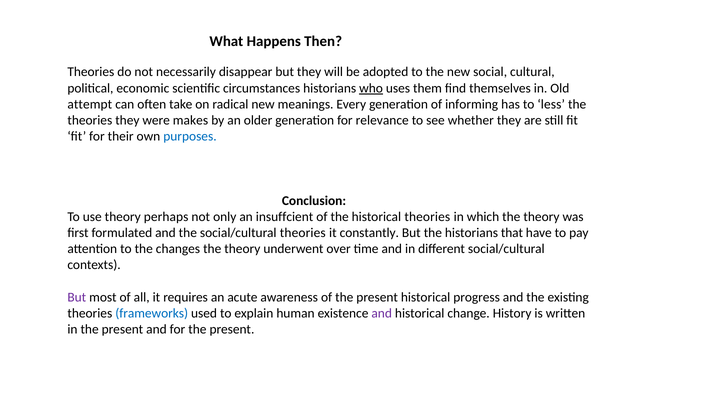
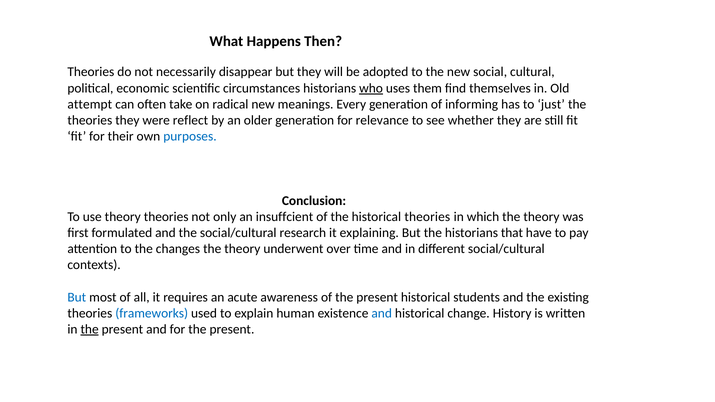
less: less -> just
makes: makes -> reflect
theory perhaps: perhaps -> theories
social/cultural theories: theories -> research
constantly: constantly -> explaining
But at (77, 297) colour: purple -> blue
progress: progress -> students
and at (382, 313) colour: purple -> blue
the at (90, 329) underline: none -> present
